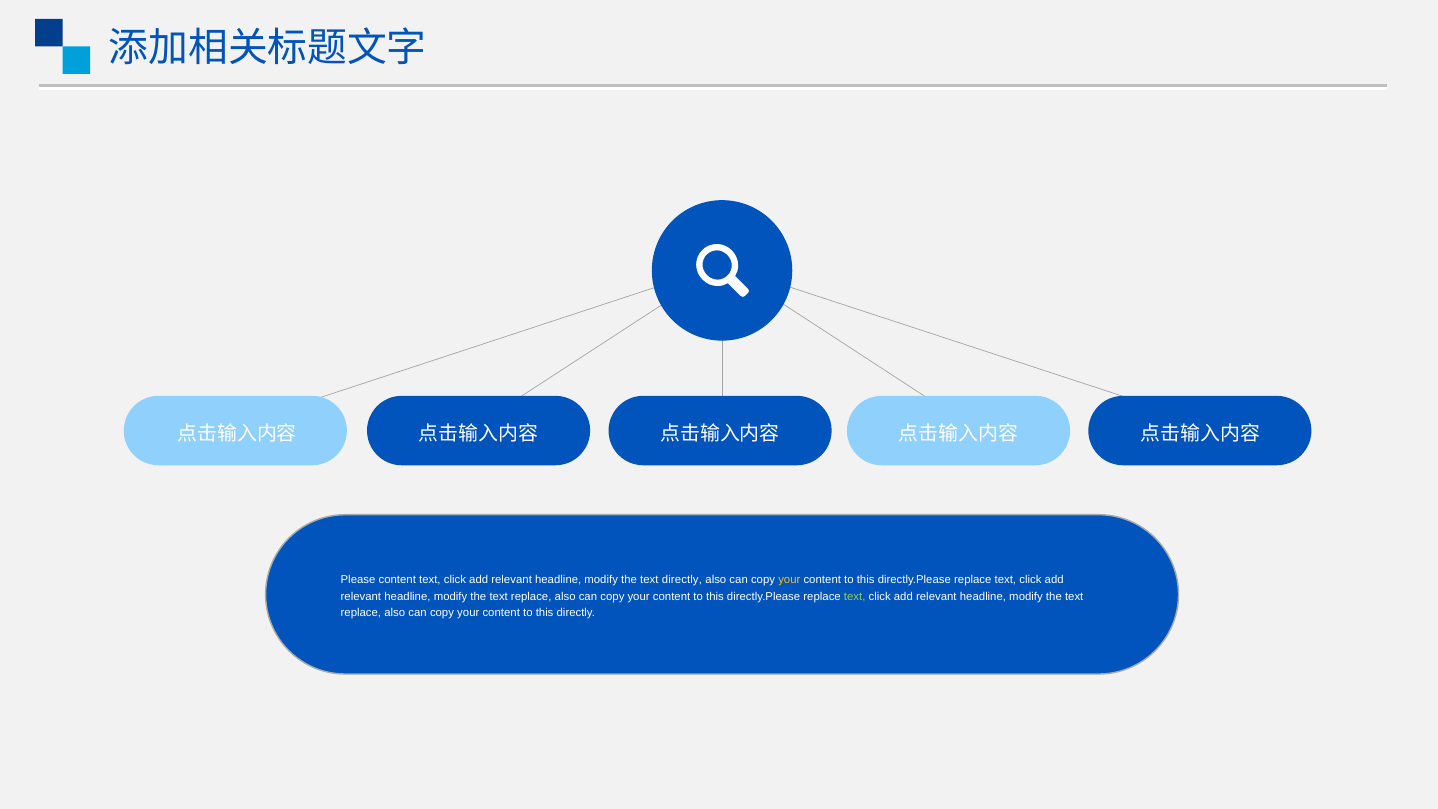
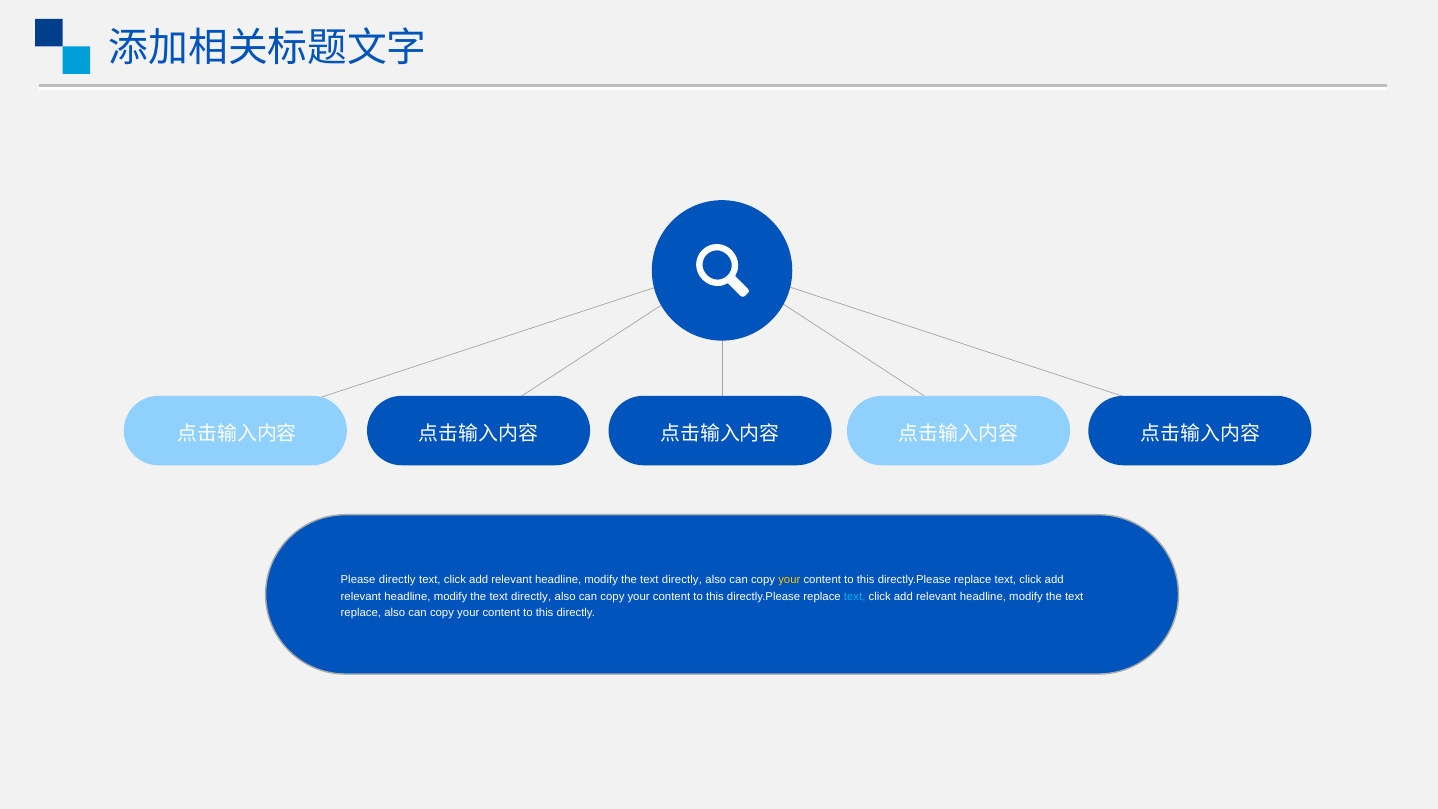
Please content: content -> directly
replace at (531, 596): replace -> directly
text at (855, 596) colour: light green -> light blue
